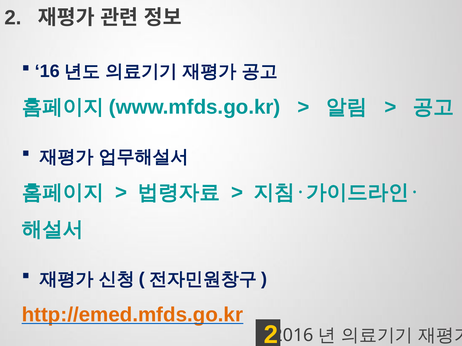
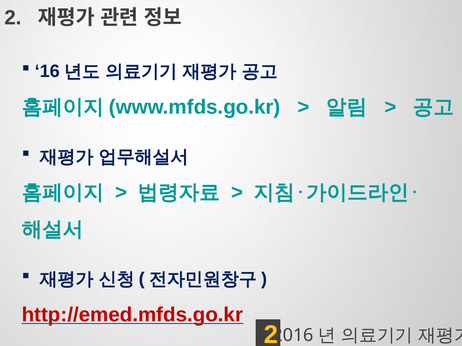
http://emed.mfds.go.kr colour: orange -> red
